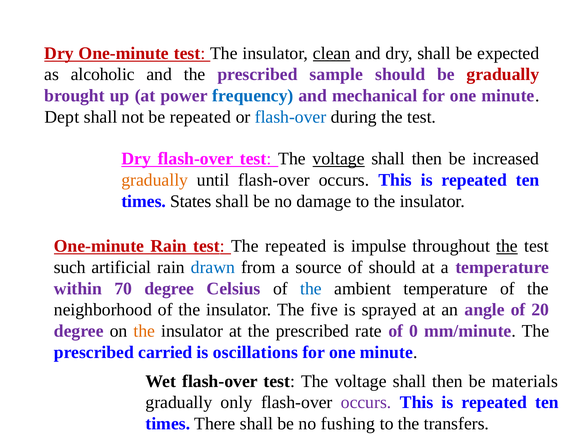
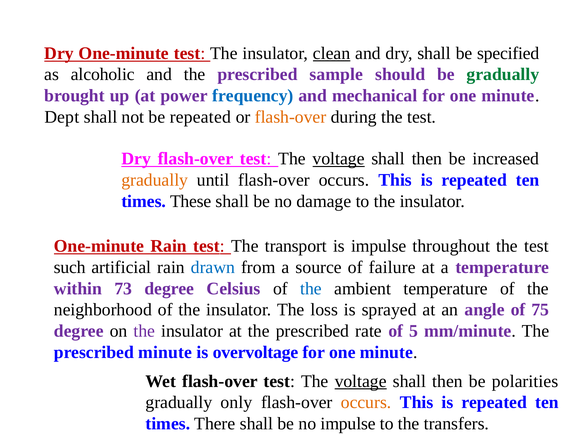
expected: expected -> specified
gradually at (503, 74) colour: red -> green
flash-over at (291, 117) colour: blue -> orange
States: States -> These
The repeated: repeated -> transport
the at (507, 246) underline: present -> none
of should: should -> failure
70: 70 -> 73
five: five -> loss
20: 20 -> 75
the at (144, 331) colour: orange -> purple
0: 0 -> 5
prescribed carried: carried -> minute
oscillations: oscillations -> overvoltage
voltage at (361, 381) underline: none -> present
materials: materials -> polarities
occurs at (366, 403) colour: purple -> orange
no fushing: fushing -> impulse
